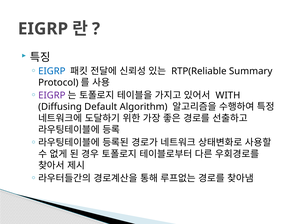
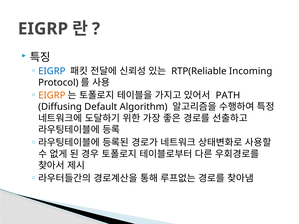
Summary: Summary -> Incoming
EIGRP at (52, 95) colour: purple -> orange
WITH: WITH -> PATH
